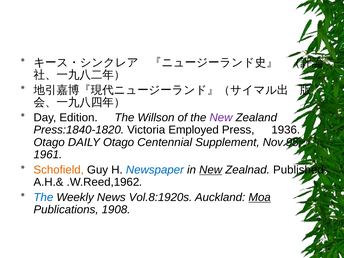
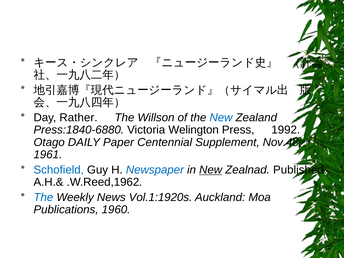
Edition: Edition -> Rather
New at (221, 118) colour: purple -> blue
Press:1840-1820: Press:1840-1820 -> Press:1840-6880
Employed: Employed -> Welington
1936: 1936 -> 1992
DAILY Otago: Otago -> Paper
Nov.95: Nov.95 -> Nov.48
Schofield colour: orange -> blue
Vol.8:1920s: Vol.8:1920s -> Vol.1:1920s
Moa underline: present -> none
1908: 1908 -> 1960
